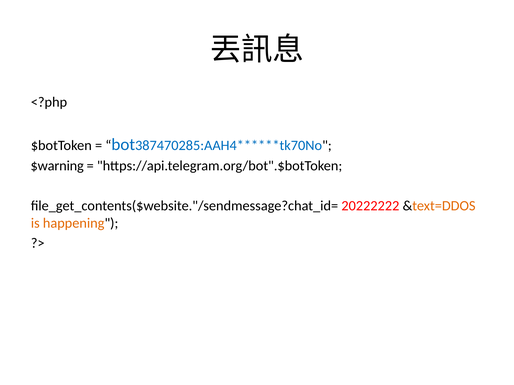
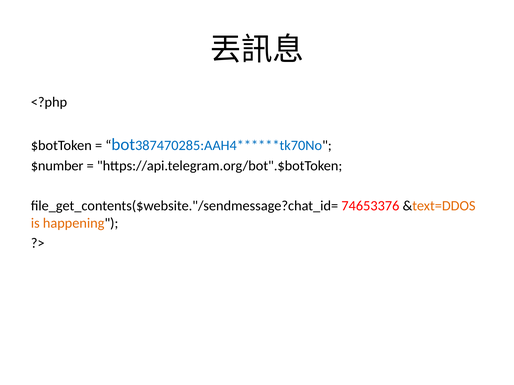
$warning: $warning -> $number
20222222: 20222222 -> 74653376
